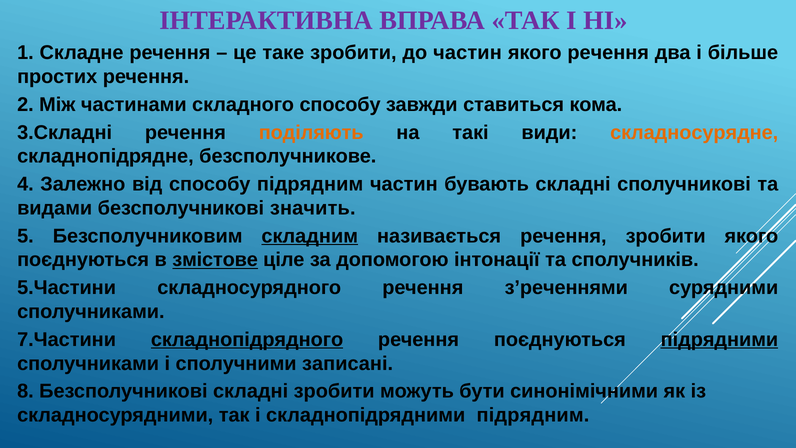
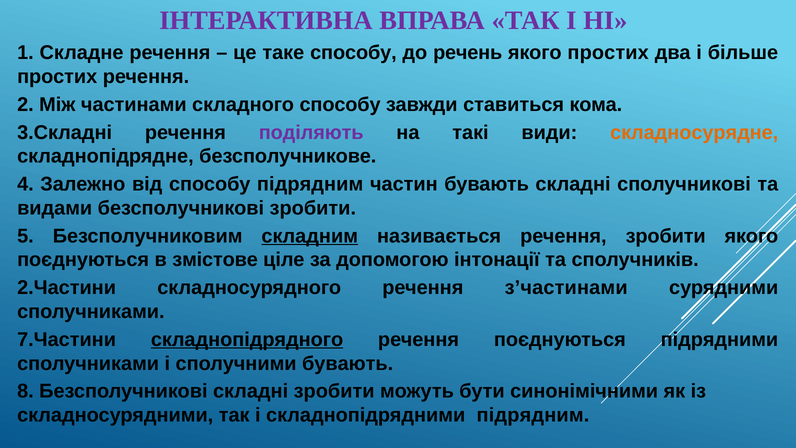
таке зробити: зробити -> способу
до частин: частин -> речень
якого речення: речення -> простих
поділяють colour: orange -> purple
безсполучникові значить: значить -> зробити
змістове underline: present -> none
5.Частини: 5.Частини -> 2.Частини
з’реченнями: з’реченнями -> з’частинами
підрядними underline: present -> none
сполучними записані: записані -> бувають
